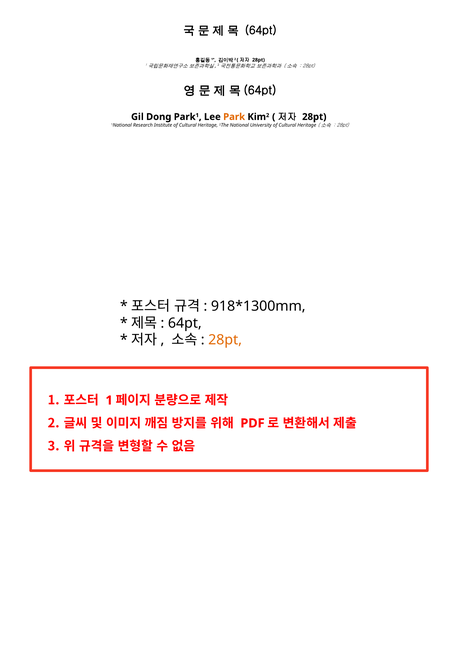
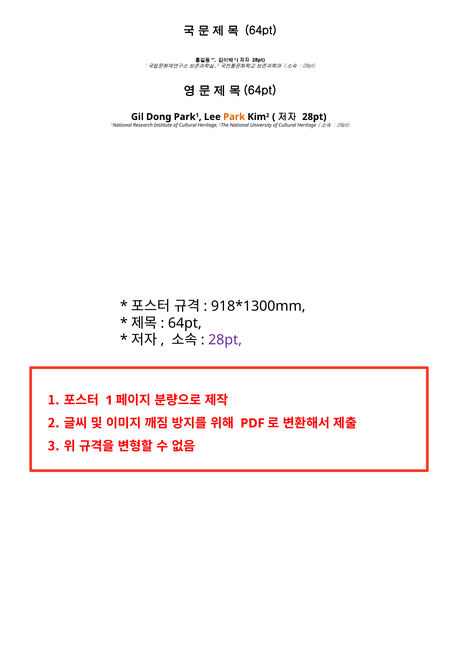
28pt at (225, 340) colour: orange -> purple
